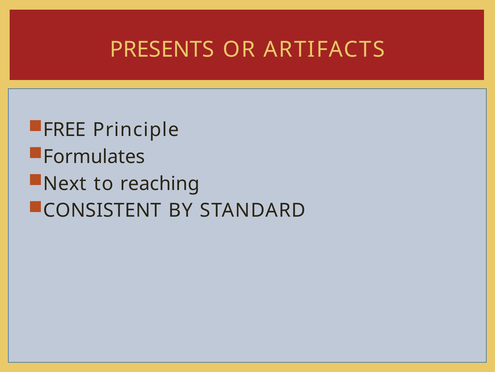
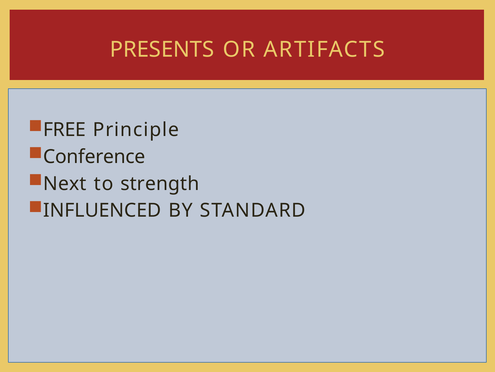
Formulates: Formulates -> Conference
reaching: reaching -> strength
CONSISTENT: CONSISTENT -> INFLUENCED
